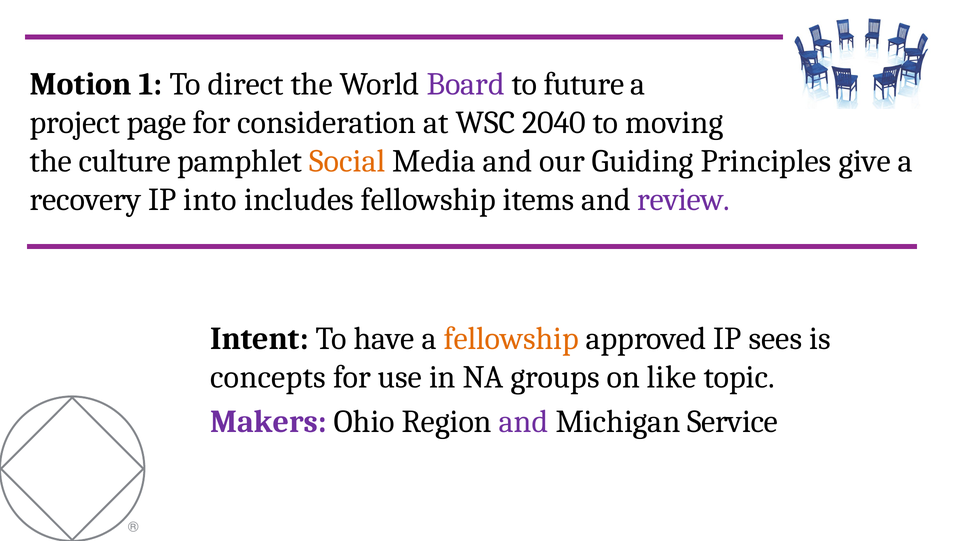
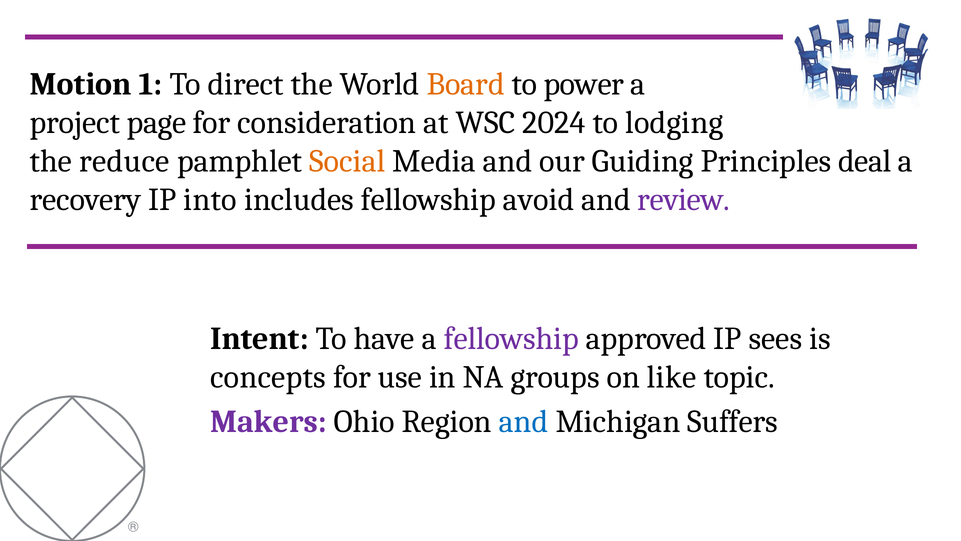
Board colour: purple -> orange
future: future -> power
2040: 2040 -> 2024
moving: moving -> lodging
culture: culture -> reduce
give: give -> deal
items: items -> avoid
fellowship at (511, 338) colour: orange -> purple
and at (524, 421) colour: purple -> blue
Service: Service -> Suffers
